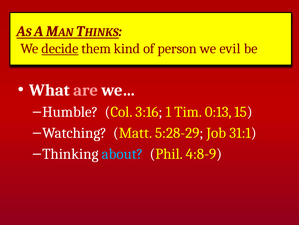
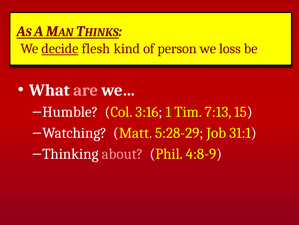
them: them -> flesh
evil: evil -> loss
0:13: 0:13 -> 7:13
about colour: light blue -> pink
